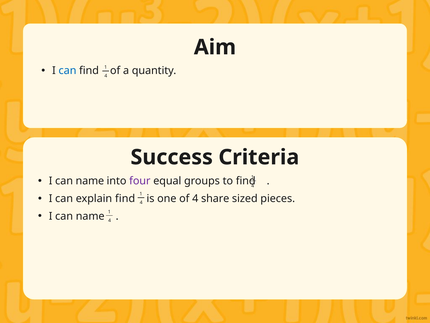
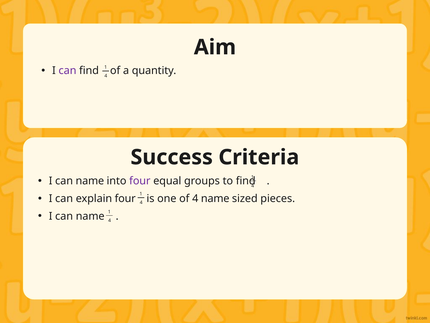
can at (67, 71) colour: blue -> purple
explain find: find -> four
4 share: share -> name
